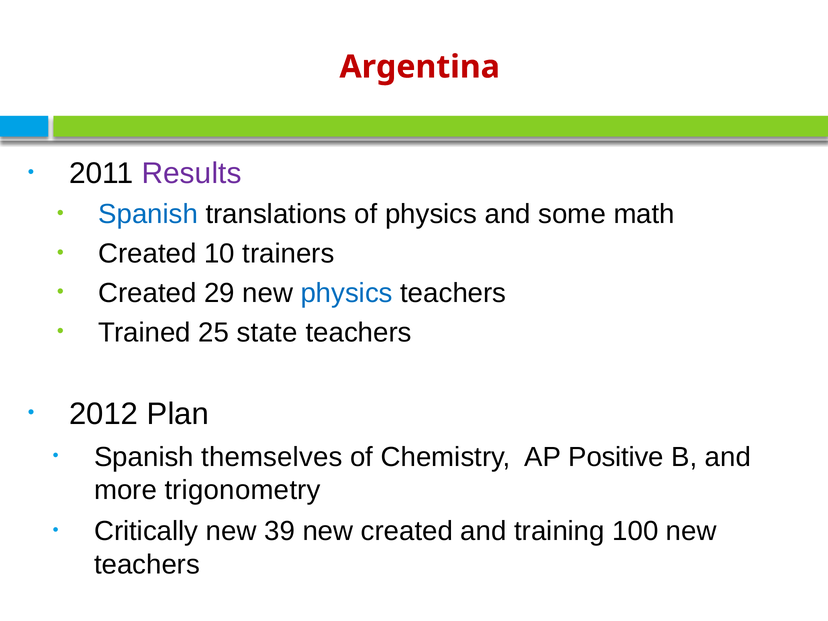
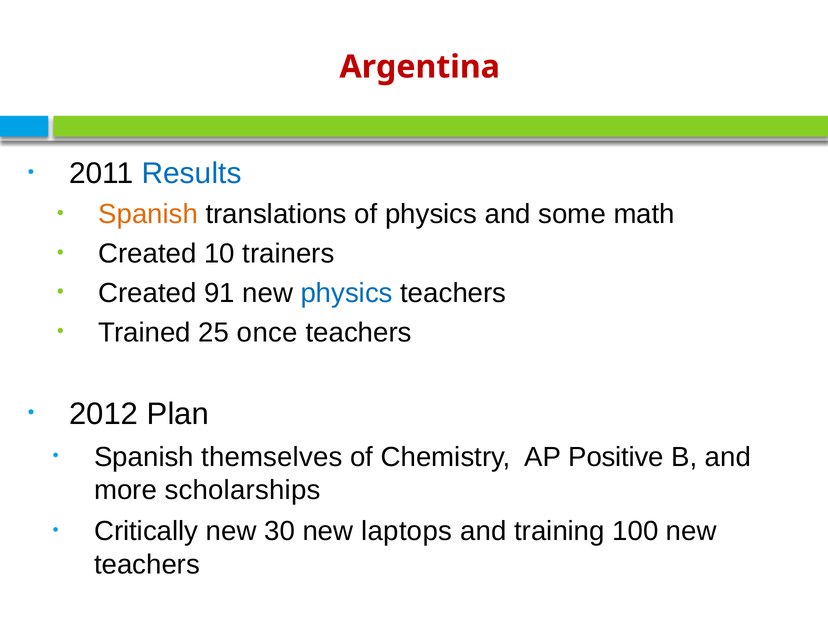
Results colour: purple -> blue
Spanish at (148, 214) colour: blue -> orange
29: 29 -> 91
state: state -> once
trigonometry: trigonometry -> scholarships
39: 39 -> 30
new created: created -> laptops
